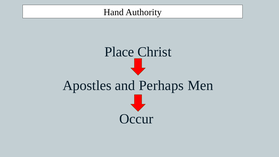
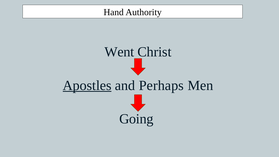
Place: Place -> Went
Apostles underline: none -> present
Occur: Occur -> Going
